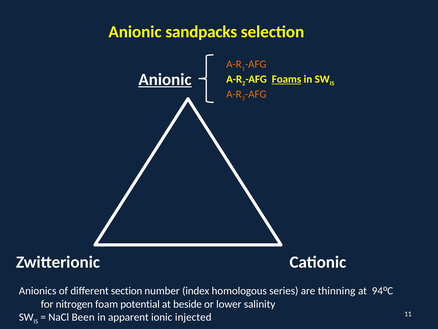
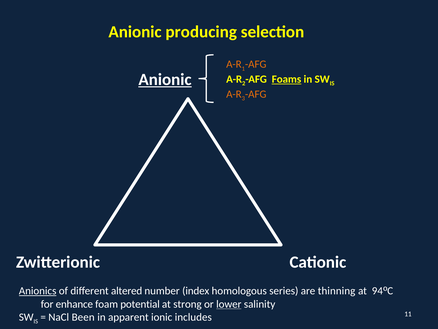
sandpacks: sandpacks -> producing
Anionics underline: none -> present
section: section -> altered
nitrogen: nitrogen -> enhance
beside: beside -> strong
lower underline: none -> present
injected: injected -> includes
